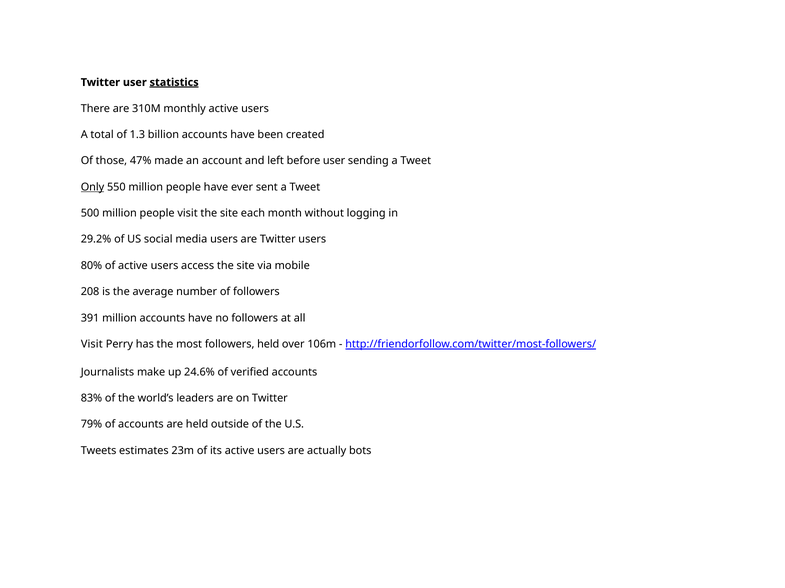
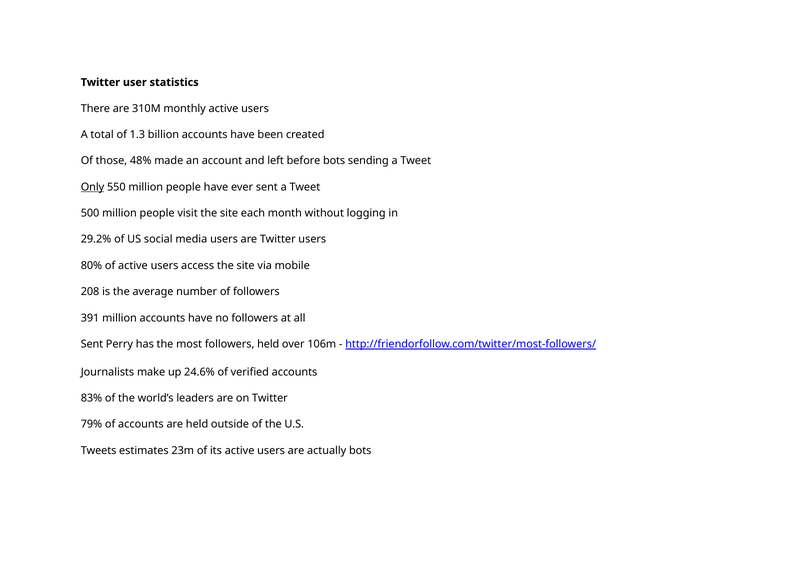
statistics underline: present -> none
47%: 47% -> 48%
before user: user -> bots
Visit at (92, 345): Visit -> Sent
